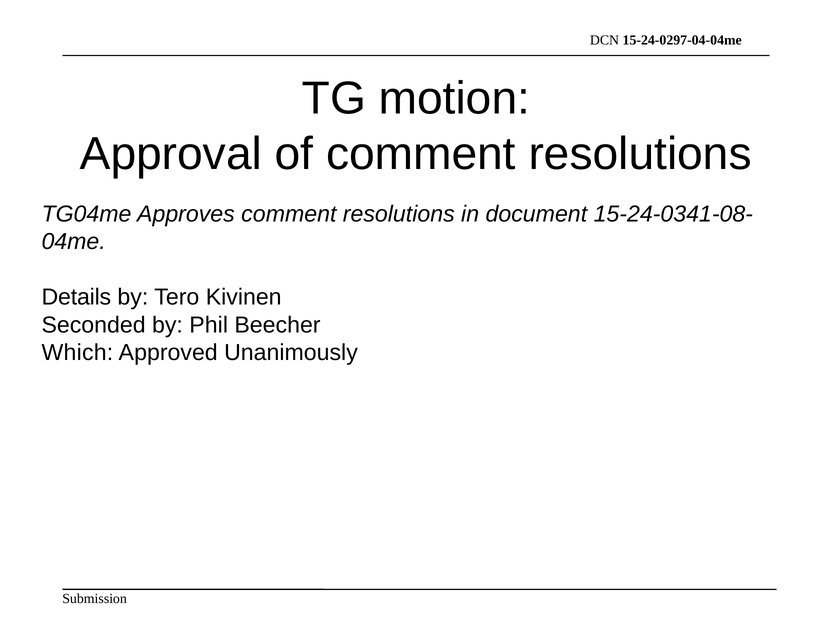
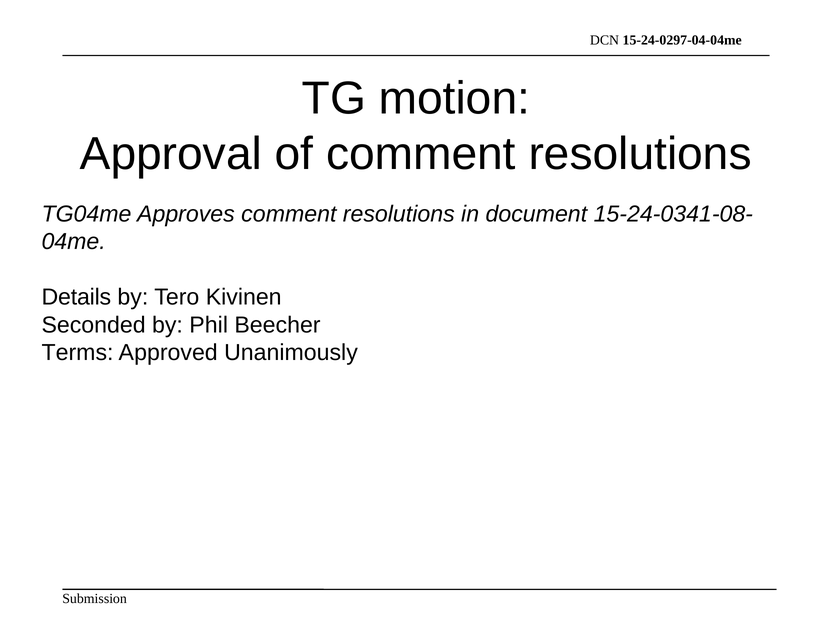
Which: Which -> Terms
